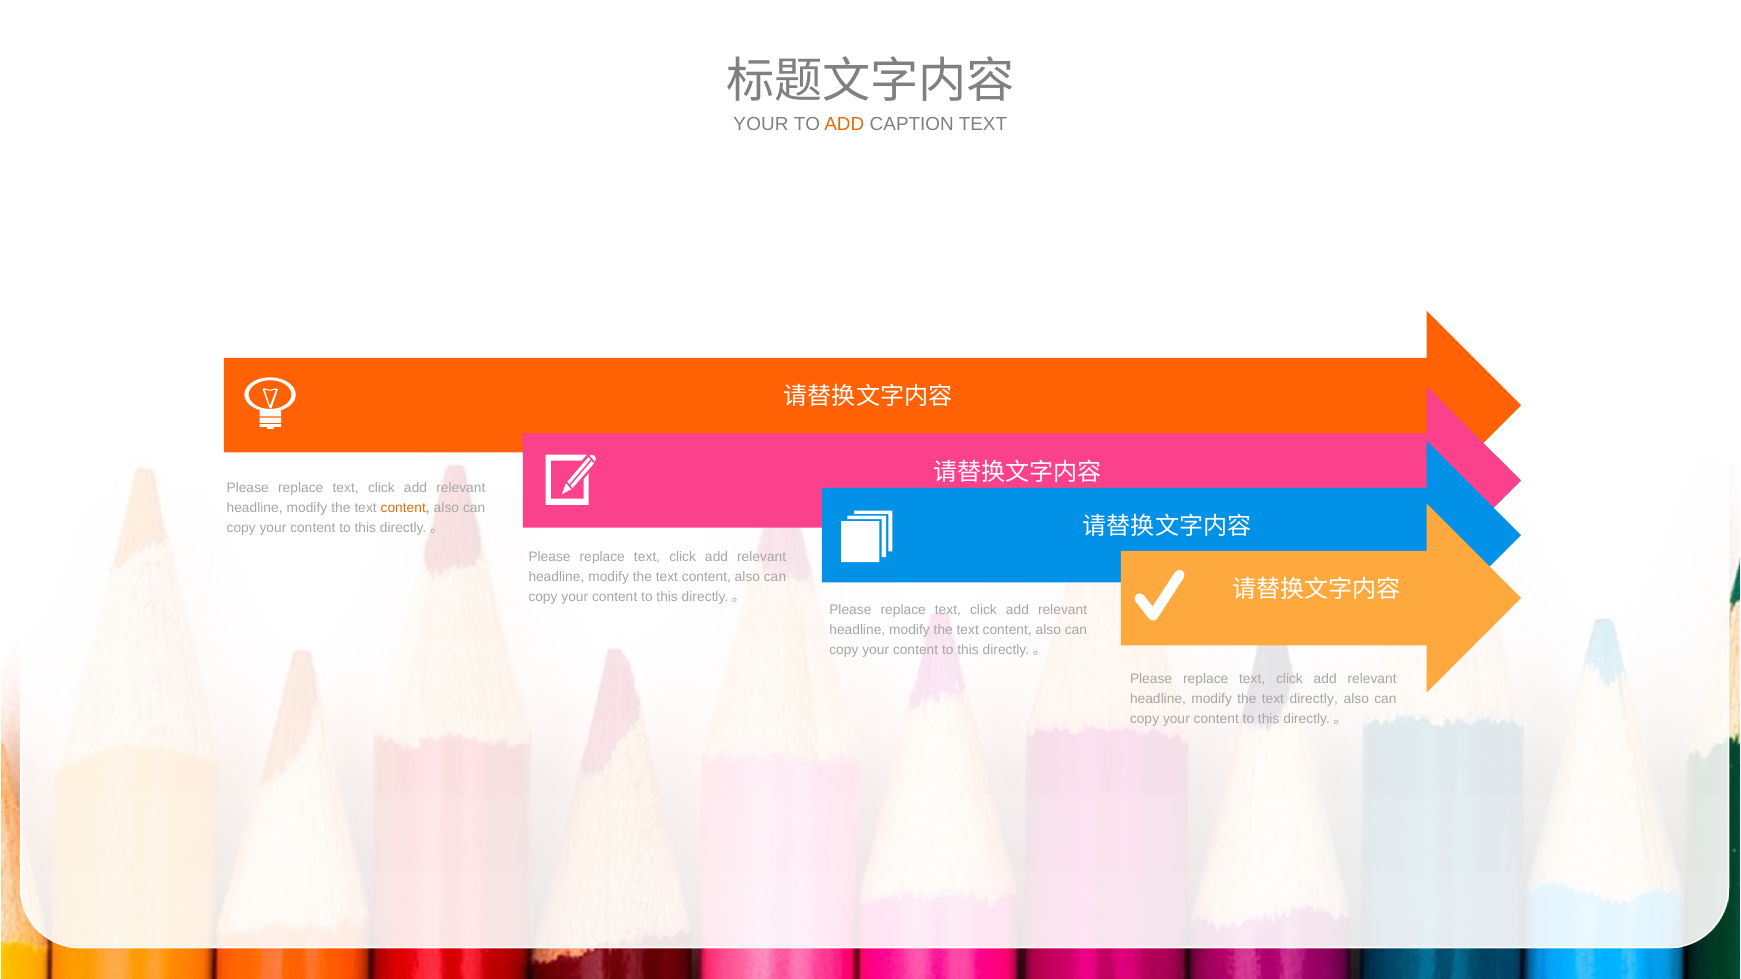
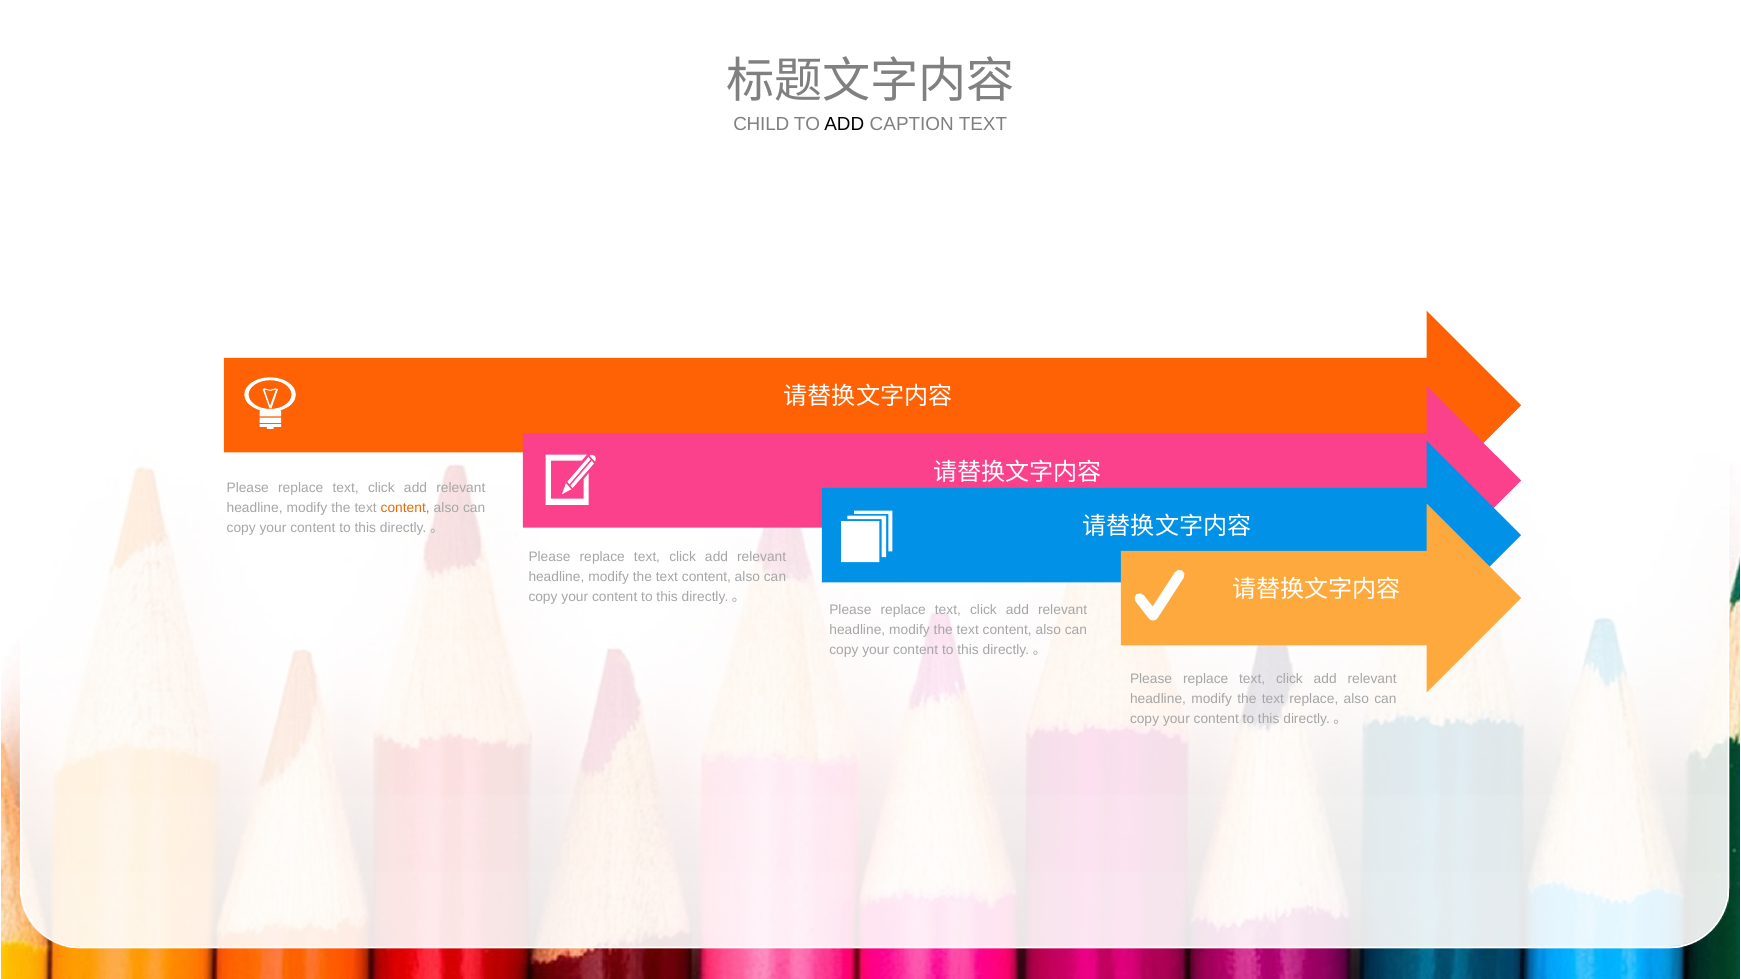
YOUR at (761, 124): YOUR -> CHILD
ADD at (844, 124) colour: orange -> black
text directly: directly -> replace
